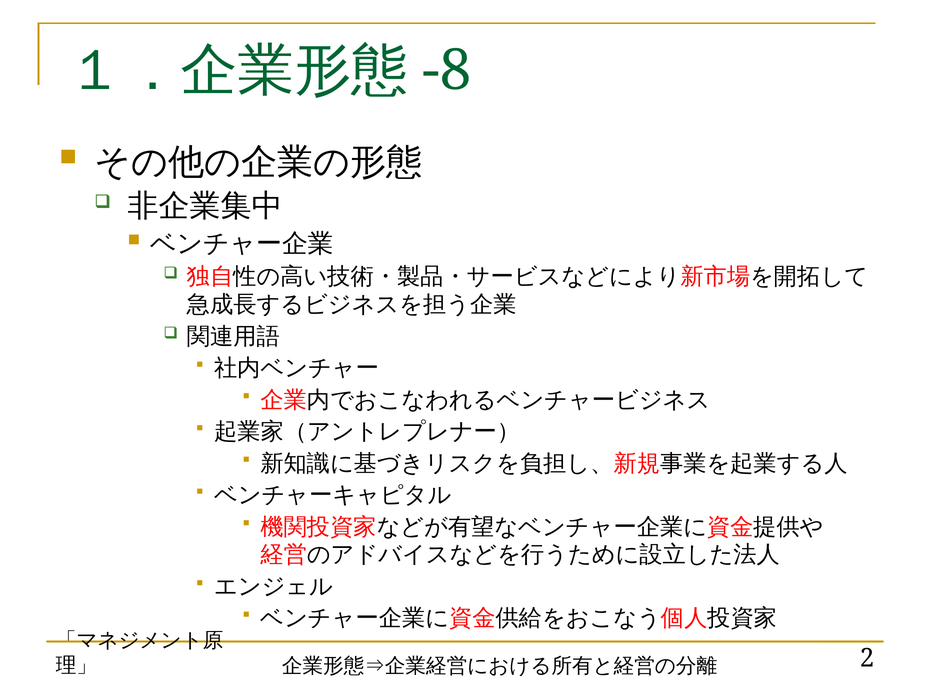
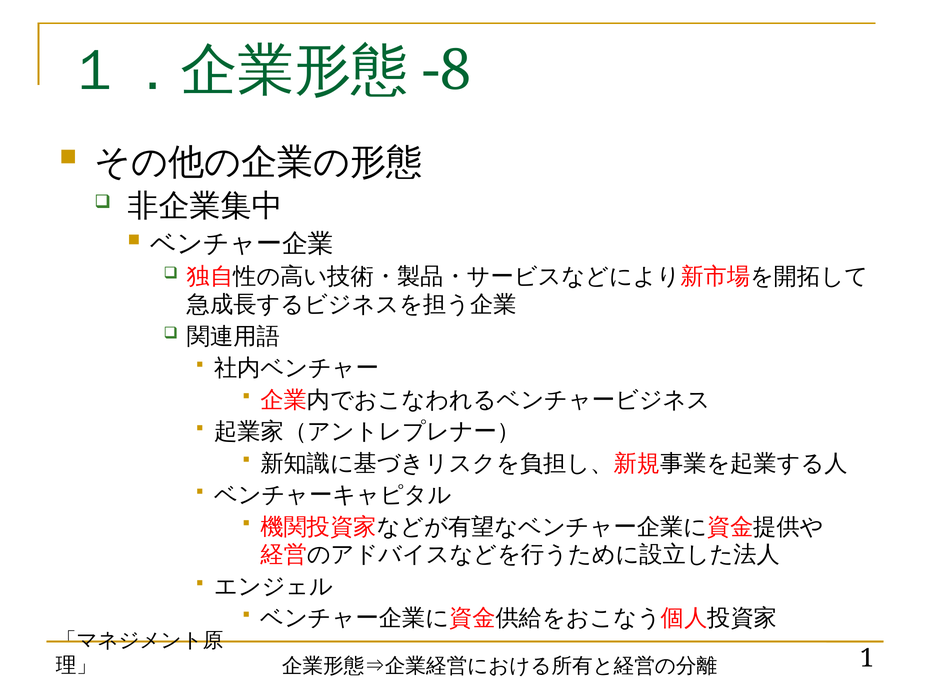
2: 2 -> 1
